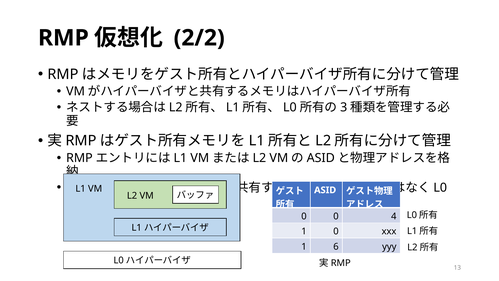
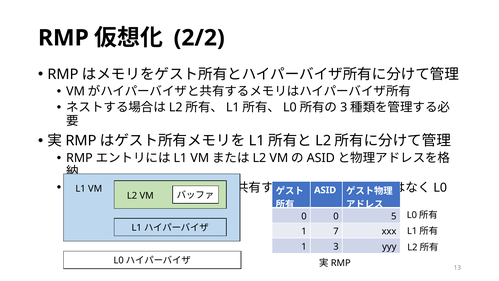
4: 4 -> 5
1 0: 0 -> 7
1 6: 6 -> 3
